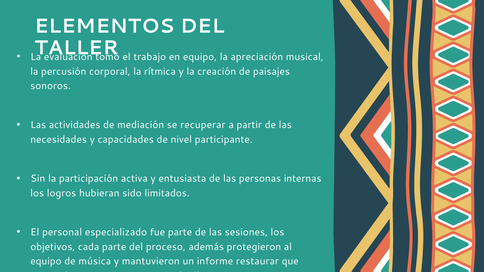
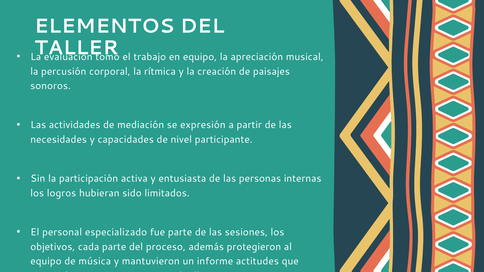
recuperar: recuperar -> expresión
restaurar: restaurar -> actitudes
